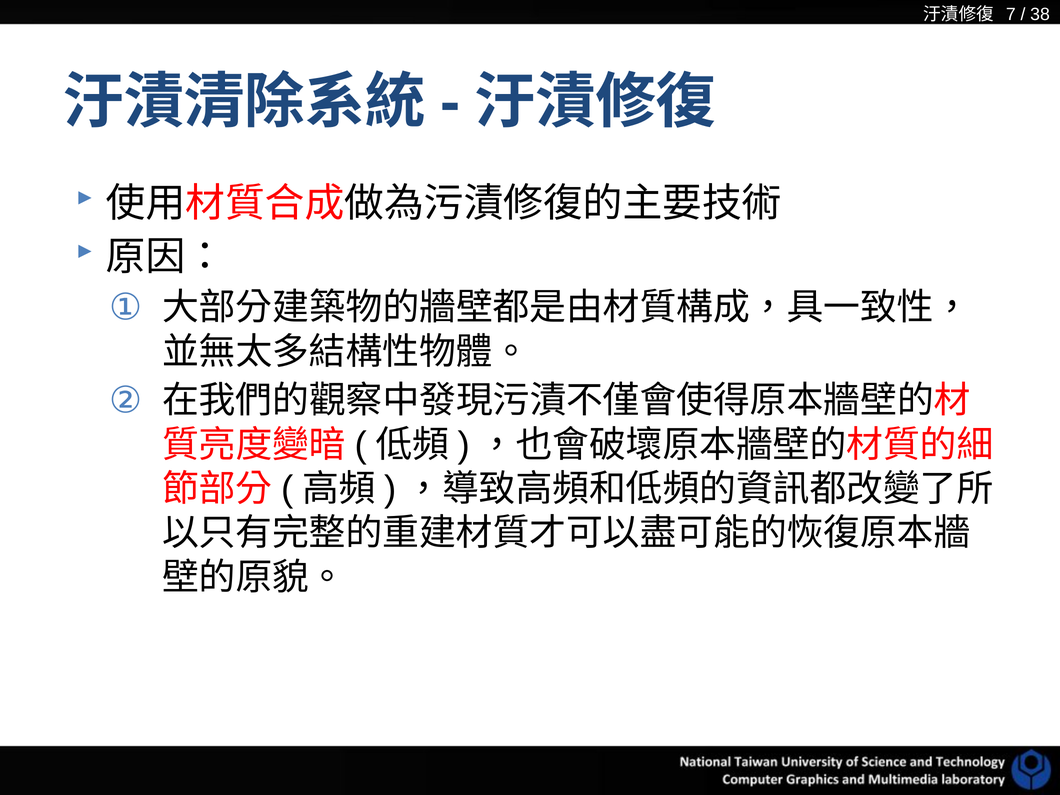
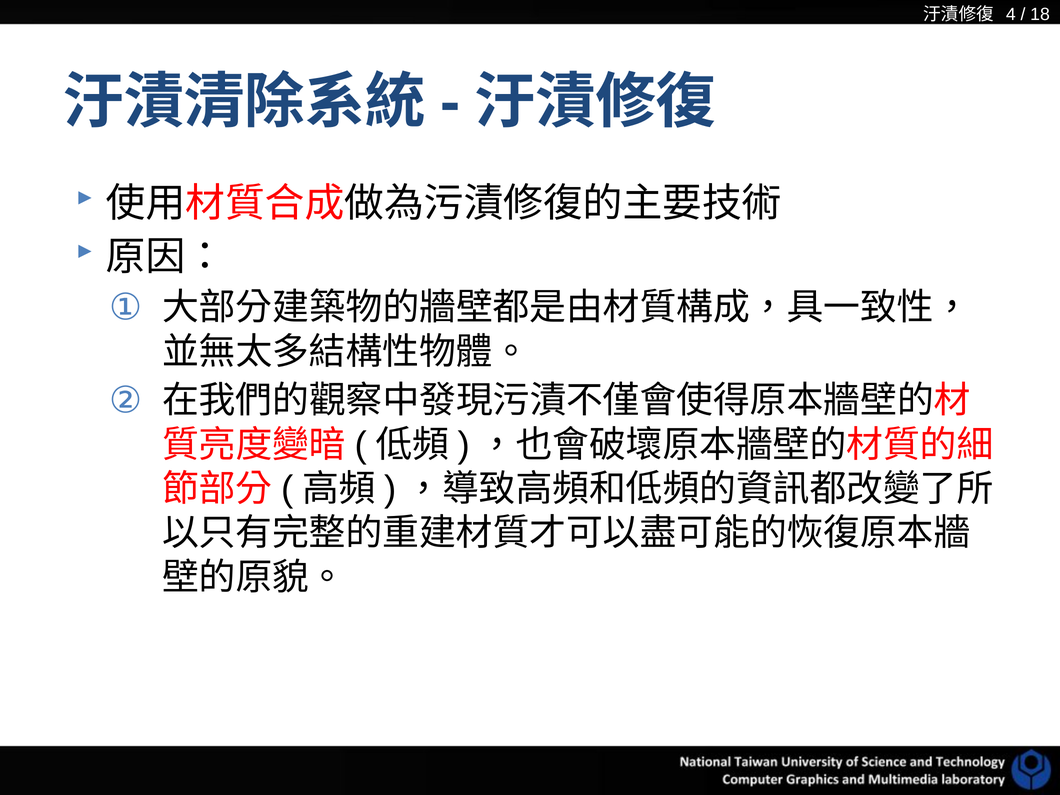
7: 7 -> 4
38: 38 -> 18
